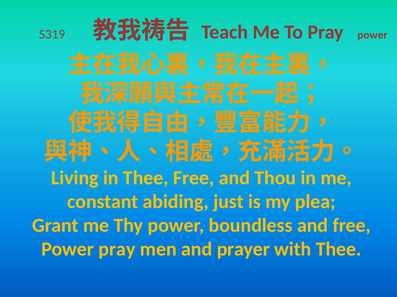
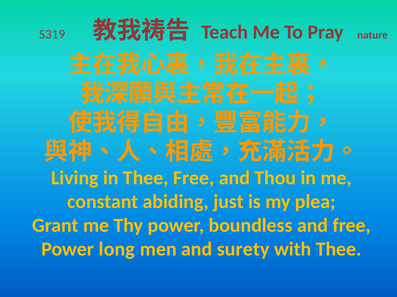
Pray power: power -> nature
Power pray: pray -> long
prayer: prayer -> surety
